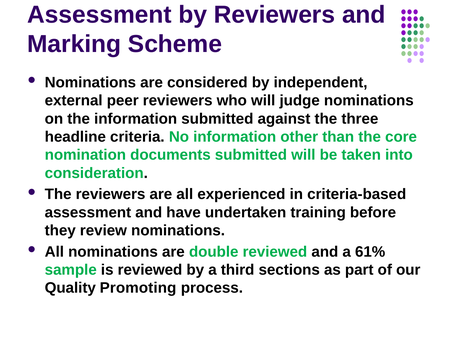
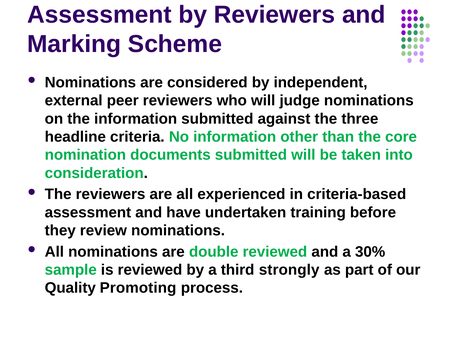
61%: 61% -> 30%
sections: sections -> strongly
